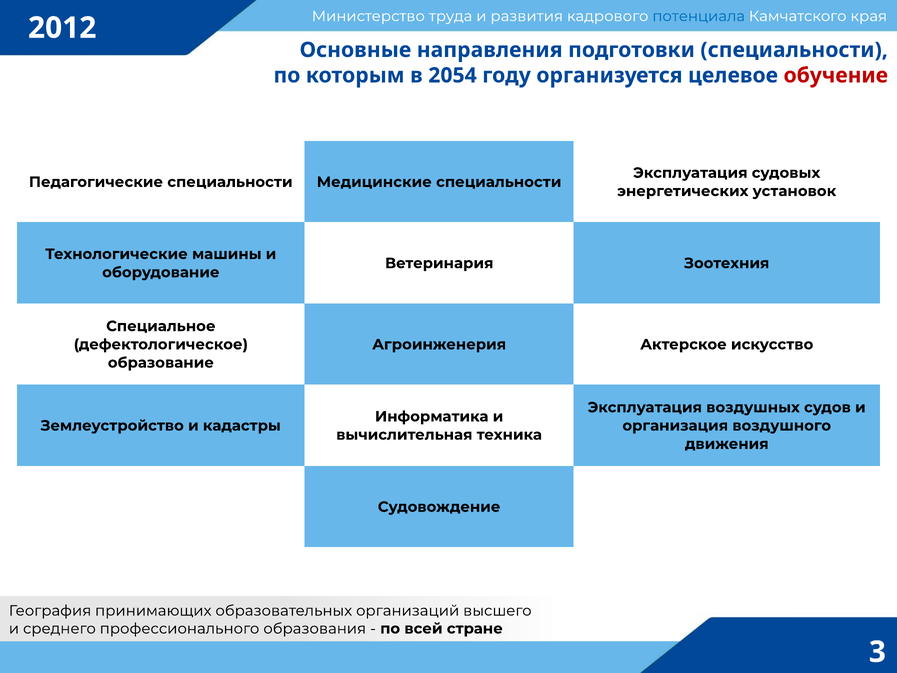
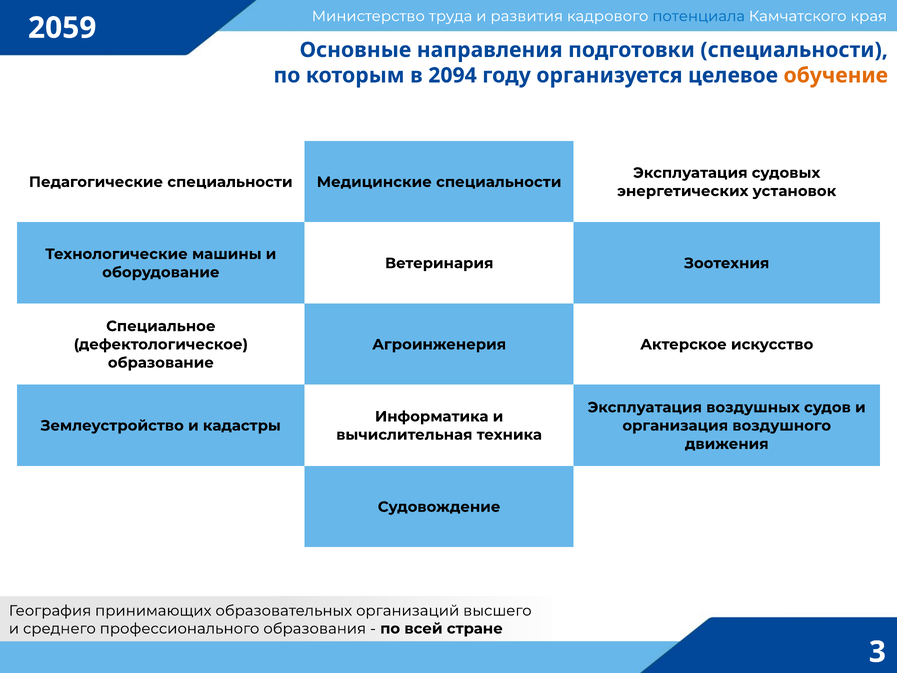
2012: 2012 -> 2059
2054: 2054 -> 2094
обучение colour: red -> orange
